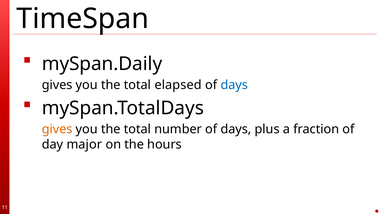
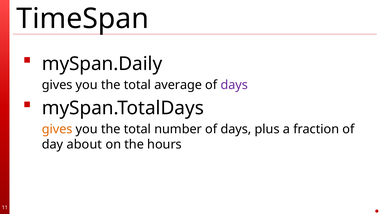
elapsed: elapsed -> average
days at (234, 85) colour: blue -> purple
major: major -> about
